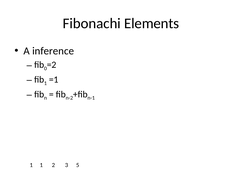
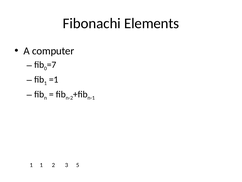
inference: inference -> computer
=2: =2 -> =7
